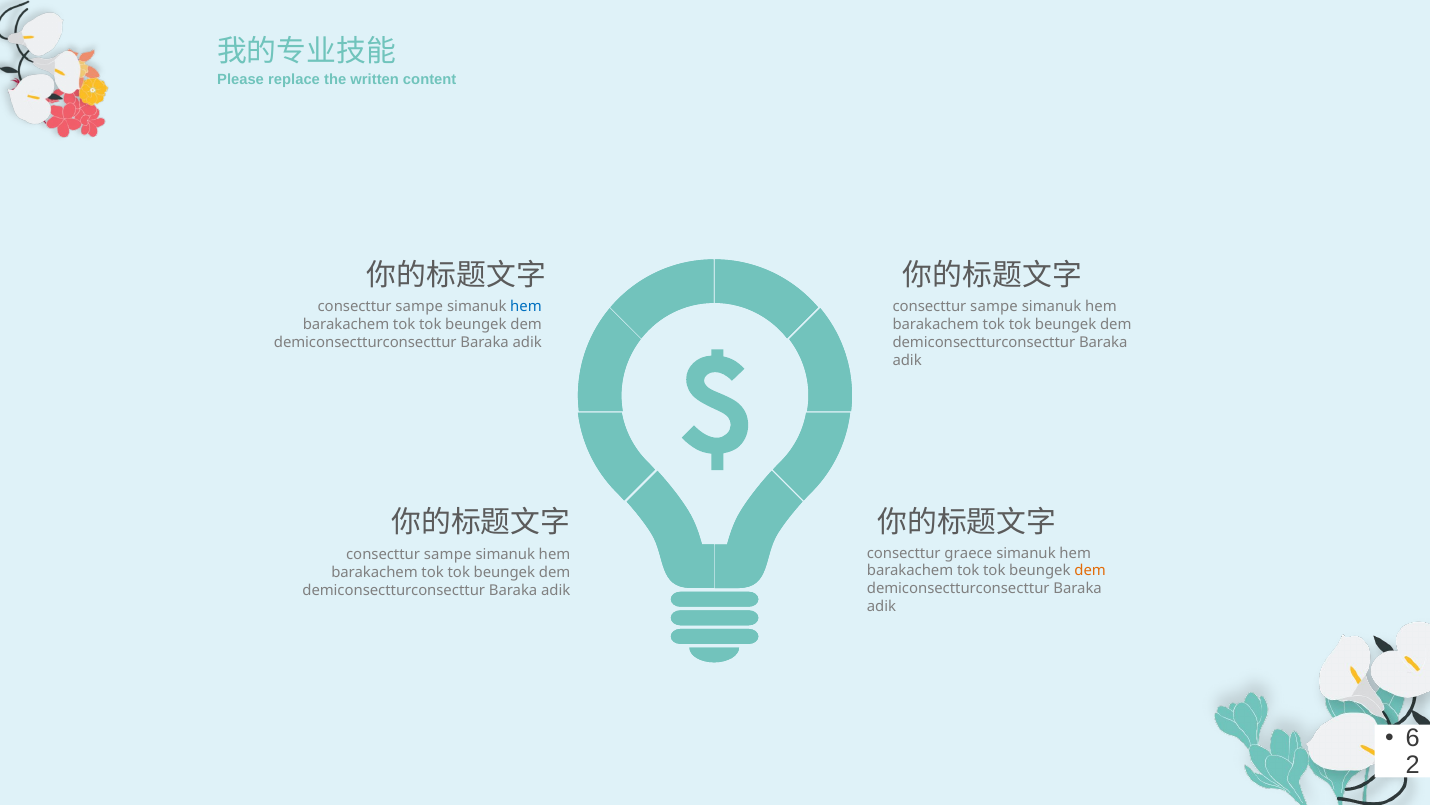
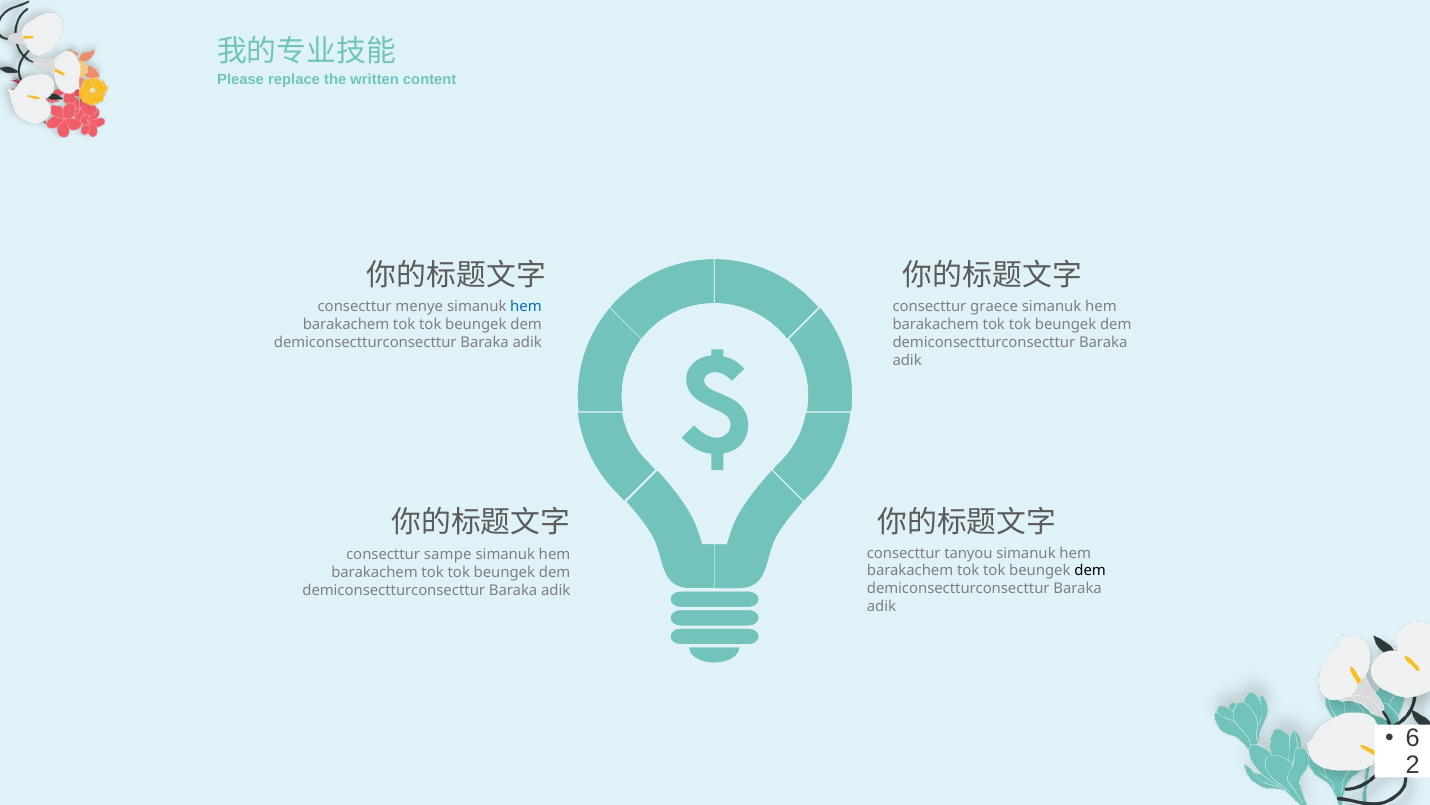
sampe at (419, 306): sampe -> menye
sampe at (994, 306): sampe -> graece
graece: graece -> tanyou
dem at (1090, 571) colour: orange -> black
